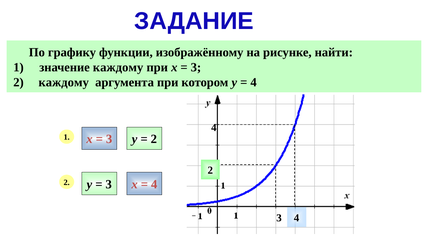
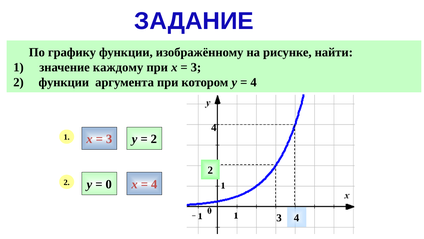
2 каждому: каждому -> функции
3 at (109, 184): 3 -> 0
